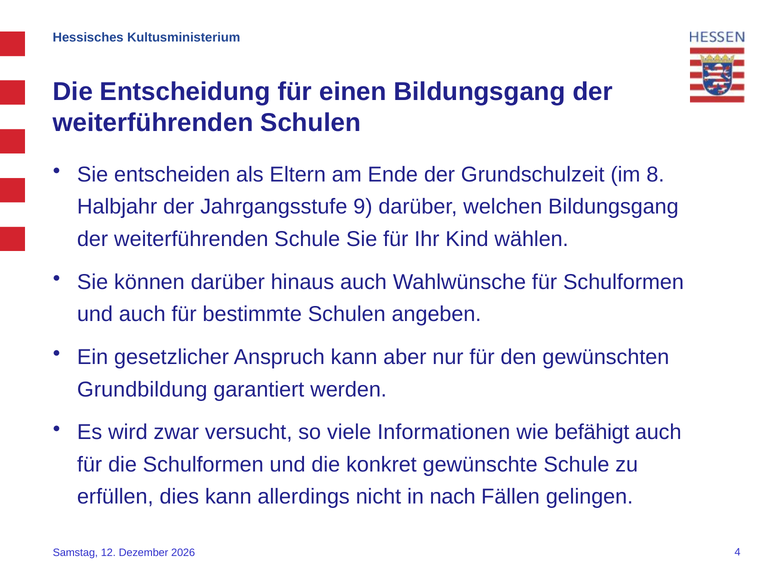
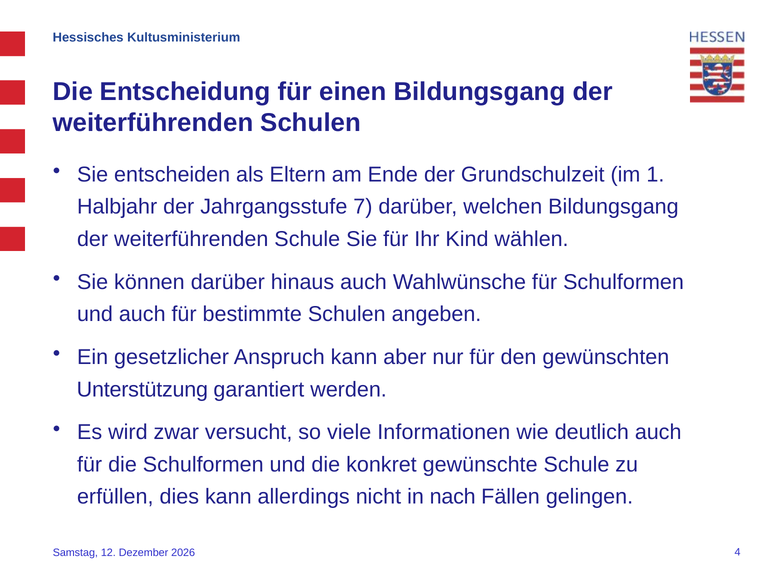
8: 8 -> 1
9: 9 -> 7
Grundbildung: Grundbildung -> Unterstützung
befähigt: befähigt -> deutlich
